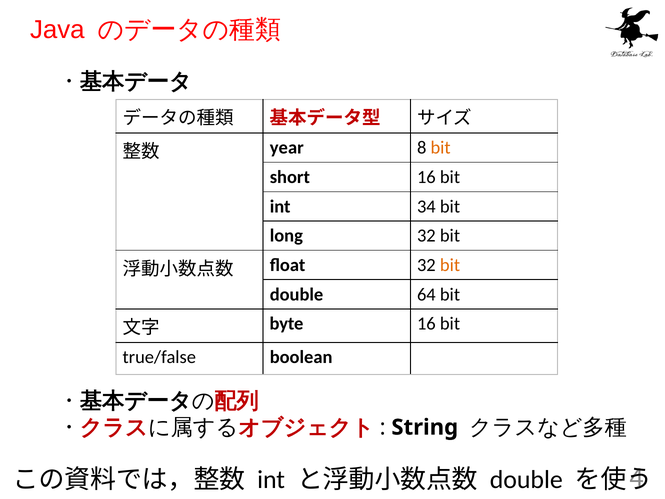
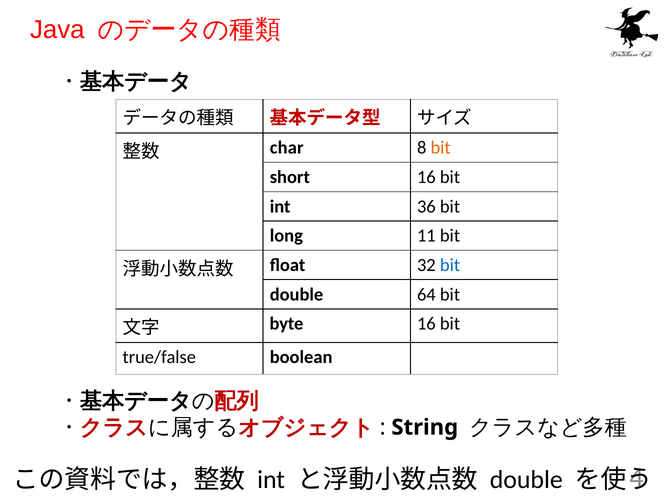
year: year -> char
34: 34 -> 36
long 32: 32 -> 11
bit at (450, 265) colour: orange -> blue
